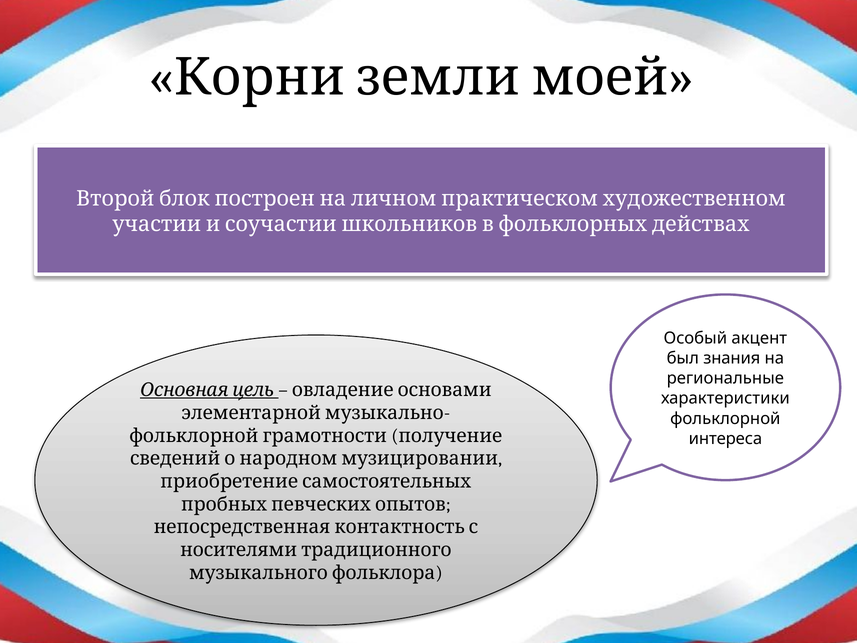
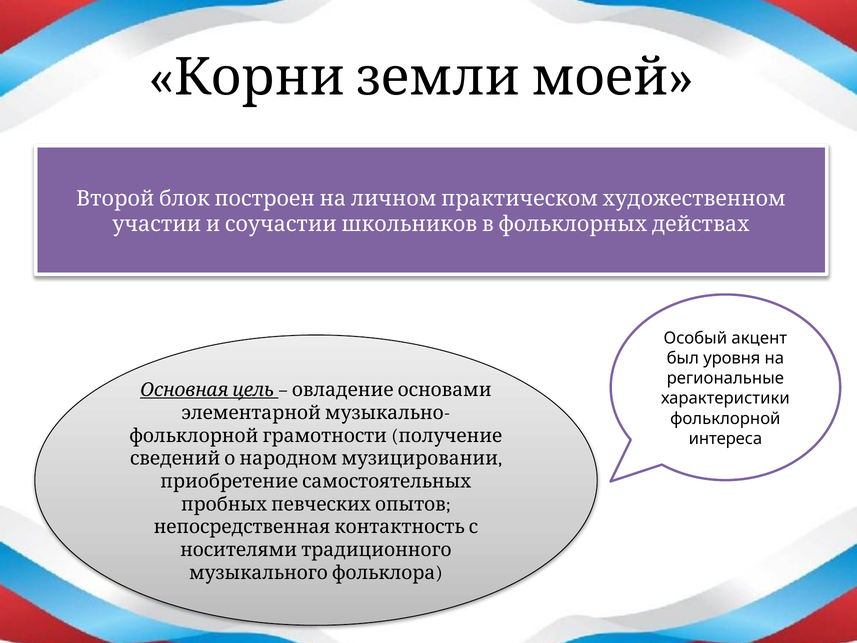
знания: знания -> уровня
